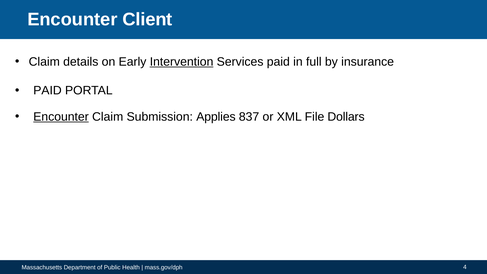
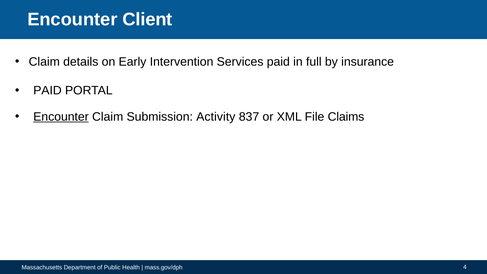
Intervention underline: present -> none
Applies: Applies -> Activity
Dollars: Dollars -> Claims
